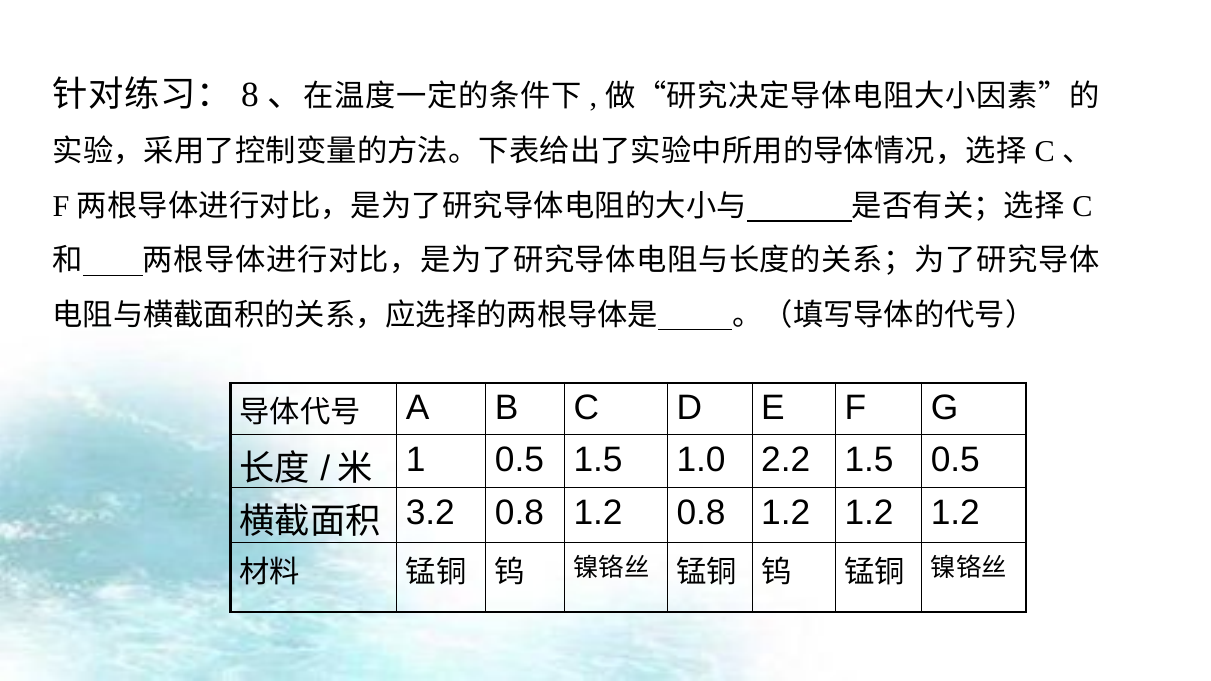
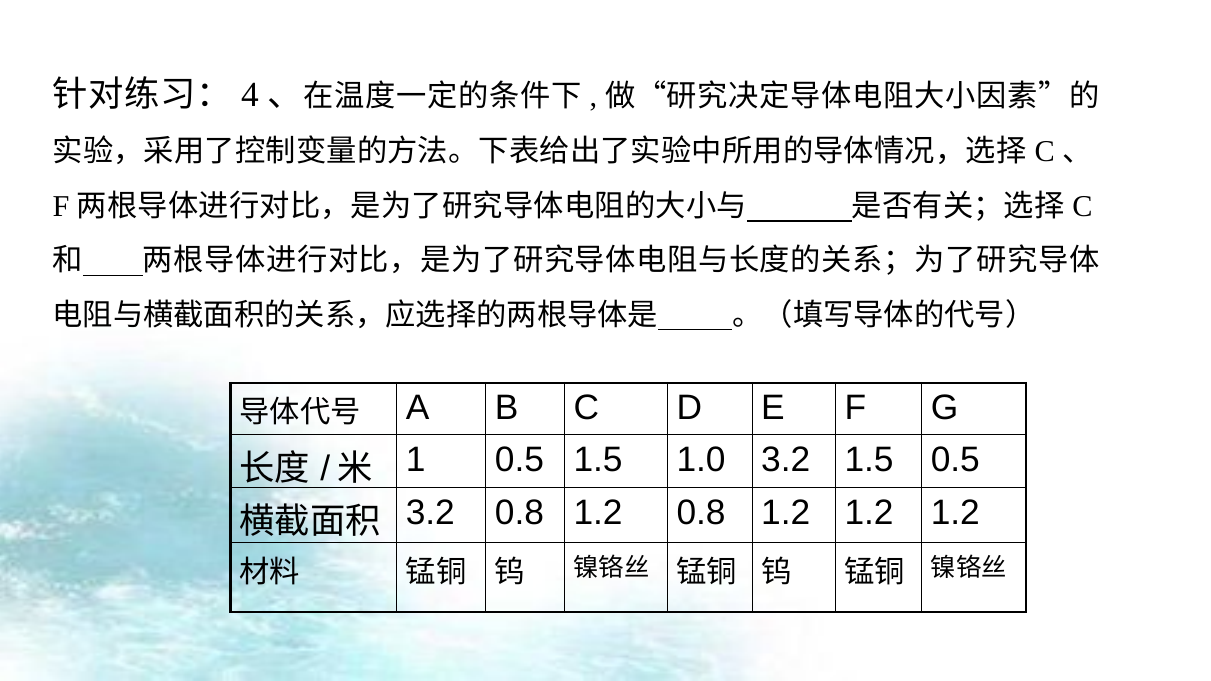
8: 8 -> 4
1.0 2.2: 2.2 -> 3.2
